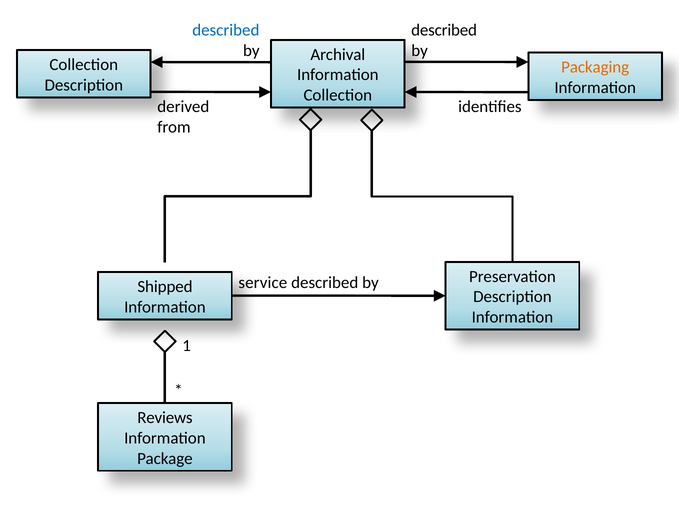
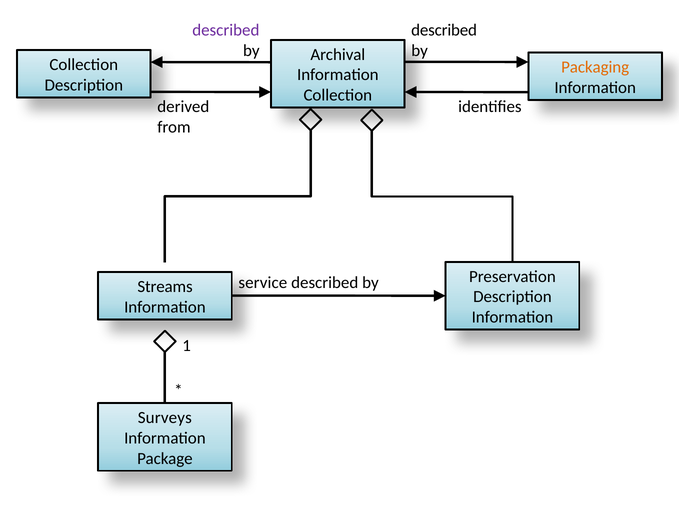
described at (226, 30) colour: blue -> purple
Shipped: Shipped -> Streams
Reviews: Reviews -> Surveys
